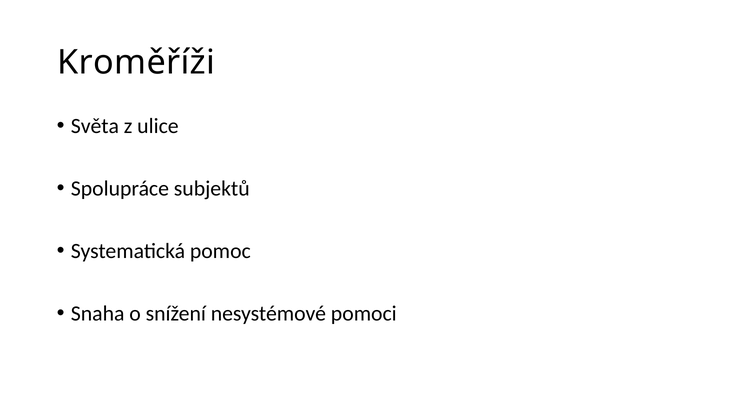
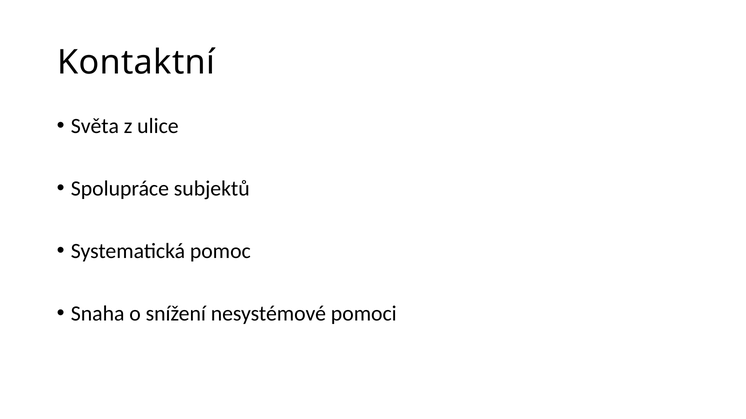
Kroměříži: Kroměříži -> Kontaktní
